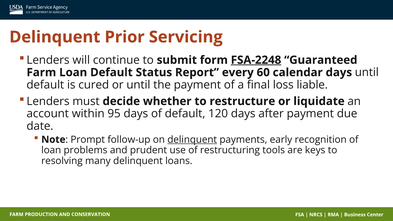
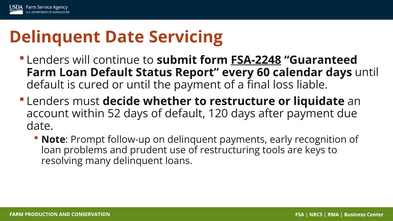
Delinquent Prior: Prior -> Date
95: 95 -> 52
delinquent at (192, 140) underline: present -> none
